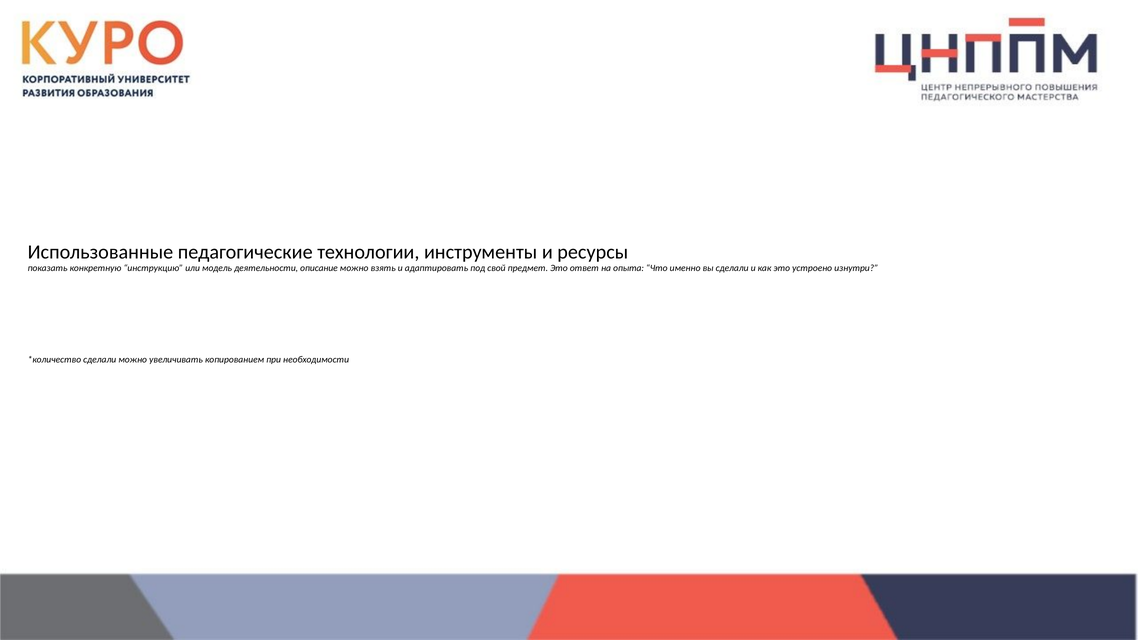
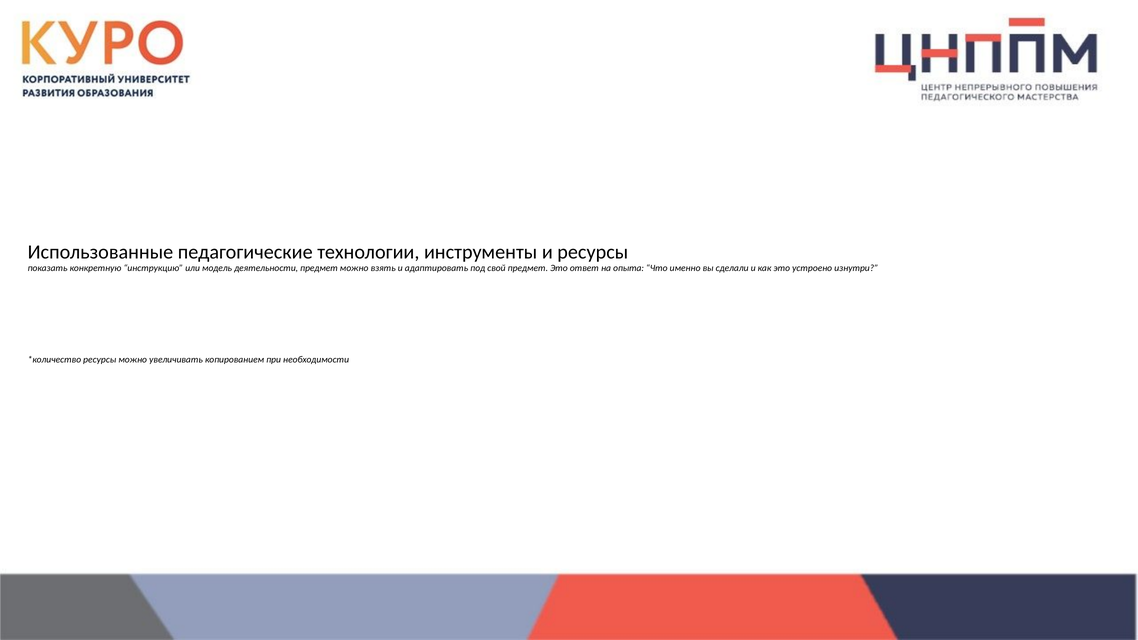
деятельности описание: описание -> предмет
сделали at (100, 360): сделали -> ресурсы
